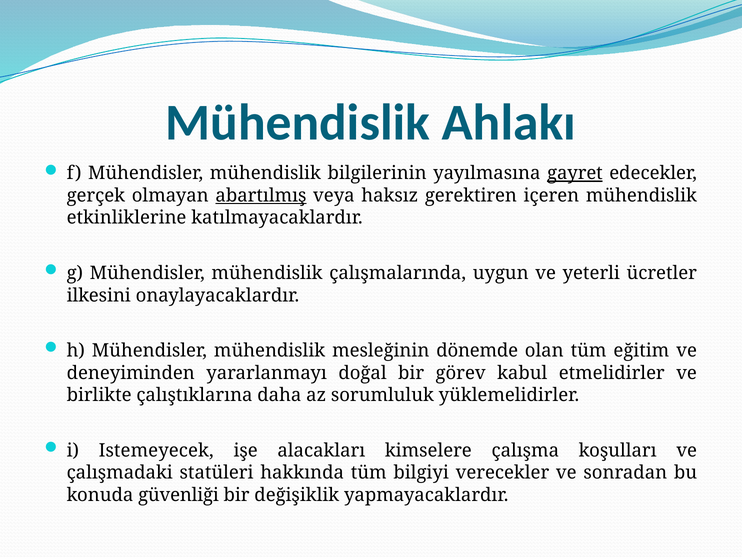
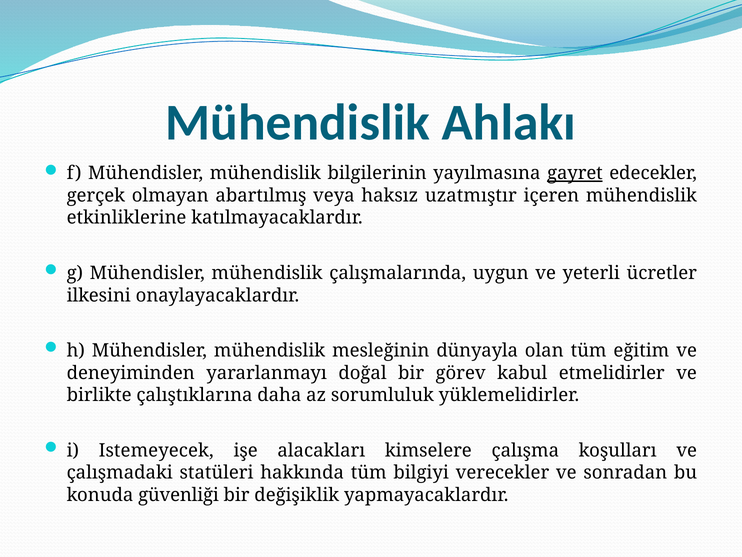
abartılmış underline: present -> none
gerektiren: gerektiren -> uzatmıştır
dönemde: dönemde -> dünyayla
